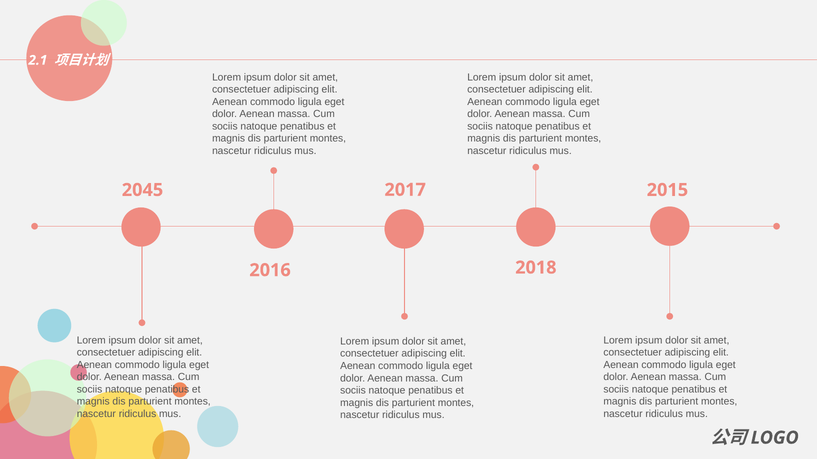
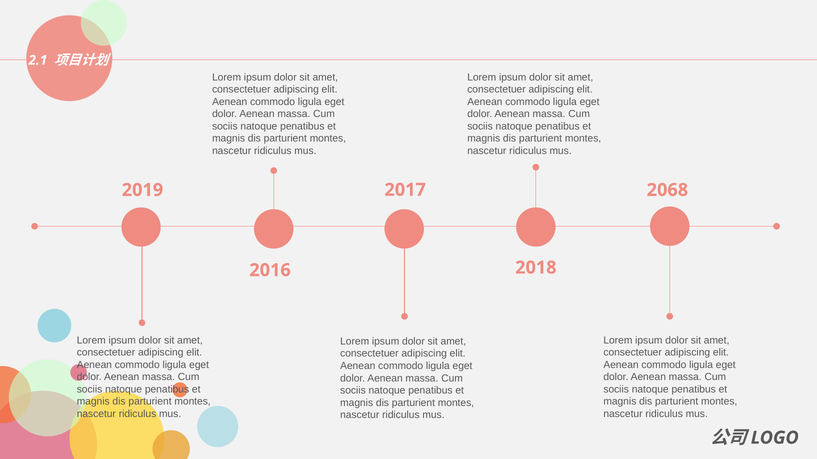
2045: 2045 -> 2019
2015: 2015 -> 2068
